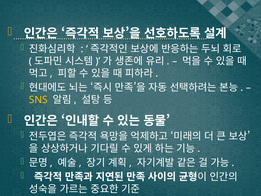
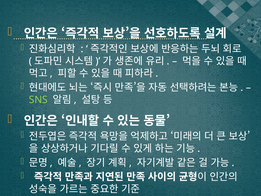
SNS colour: yellow -> light green
